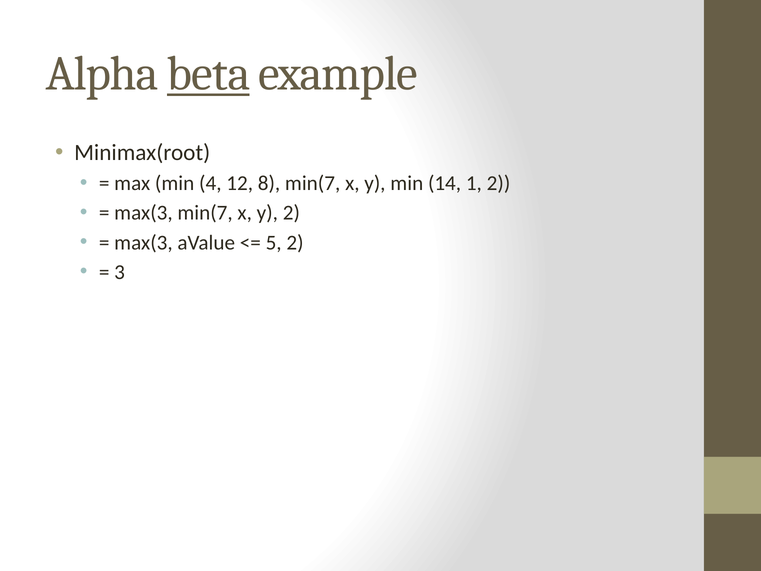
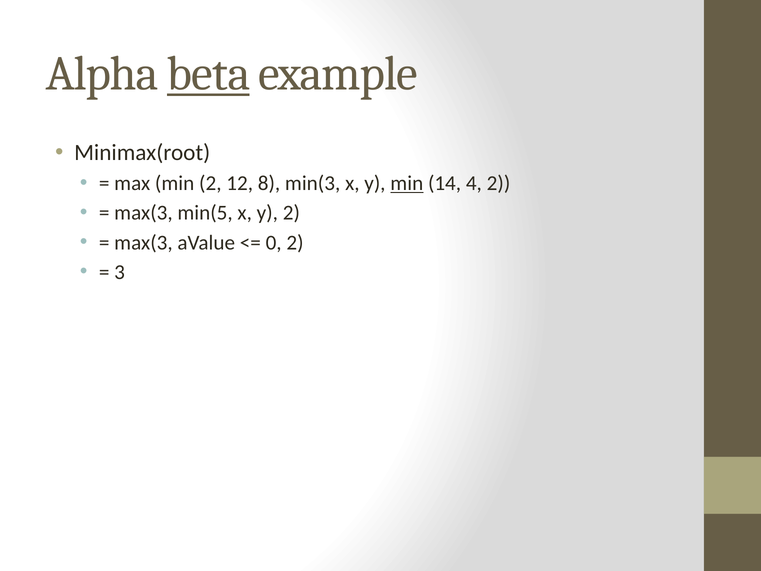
min 4: 4 -> 2
8 min(7: min(7 -> min(3
min at (407, 183) underline: none -> present
1: 1 -> 4
max(3 min(7: min(7 -> min(5
5: 5 -> 0
